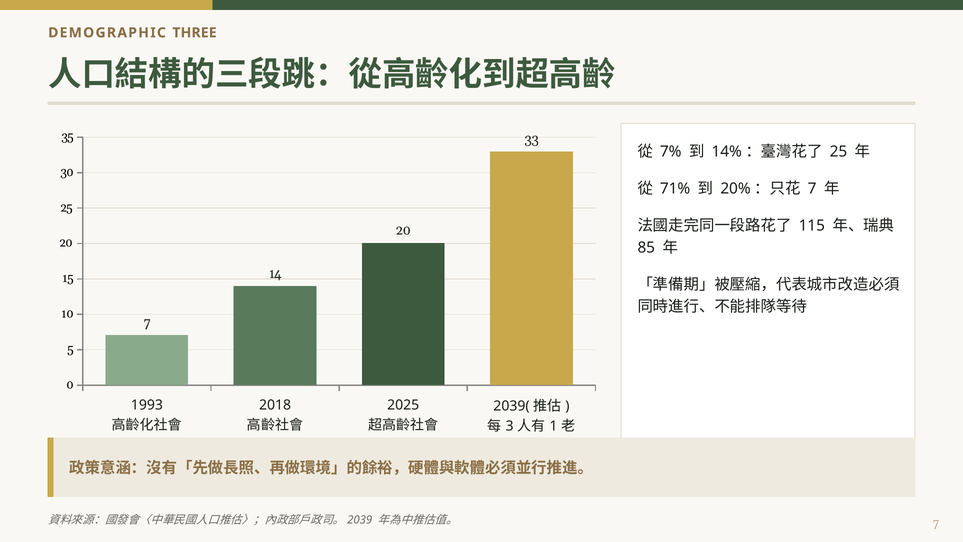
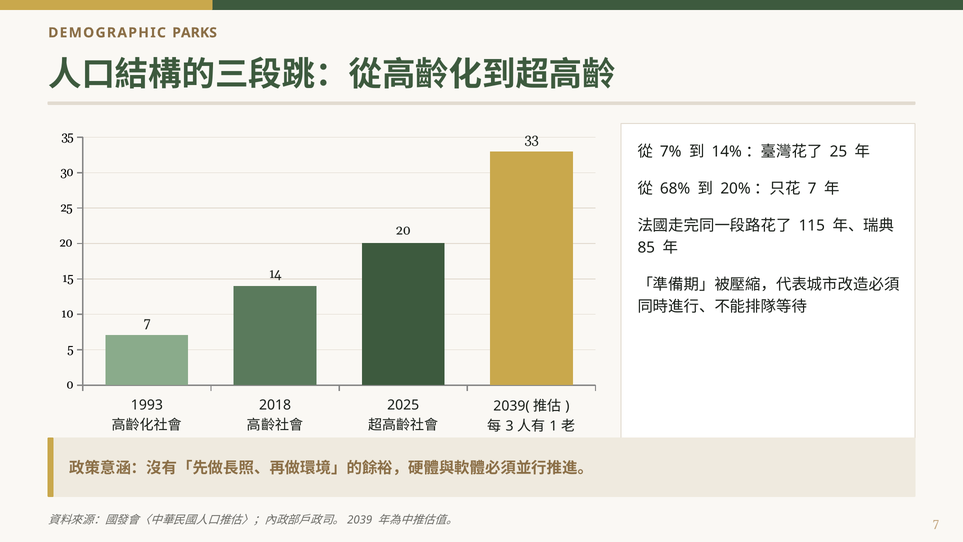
THREE: THREE -> PARKS
71%: 71% -> 68%
